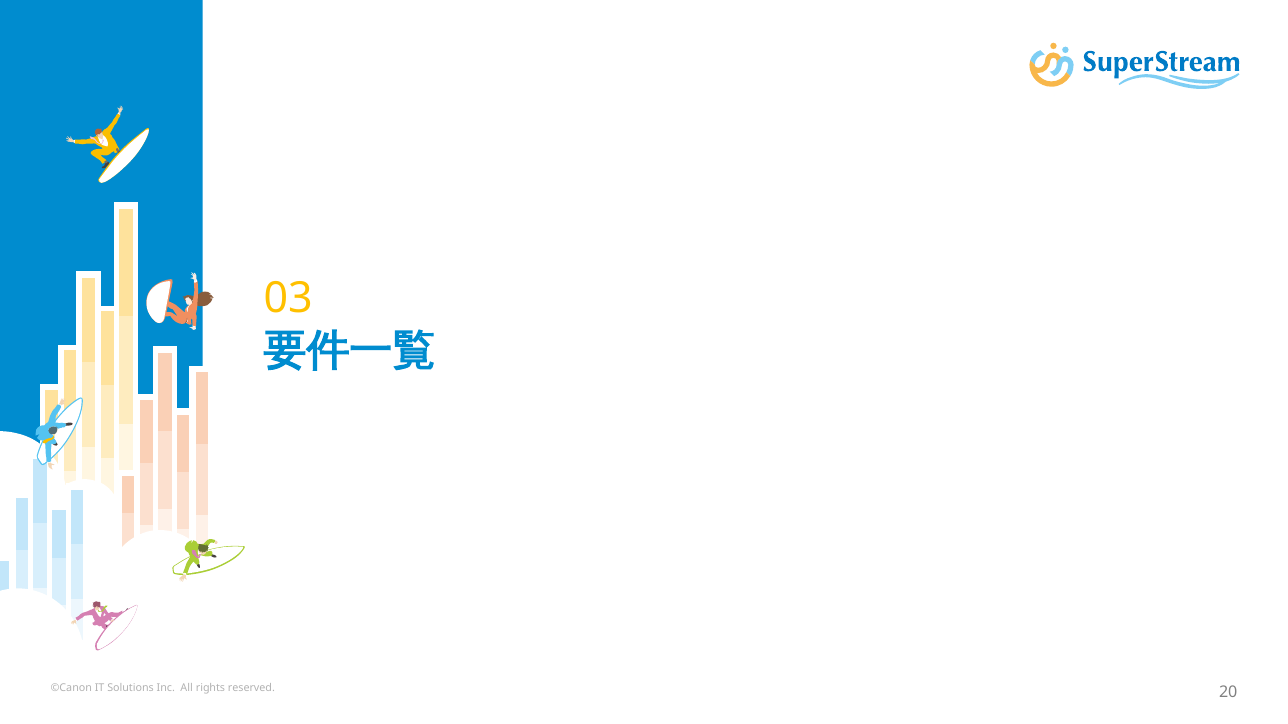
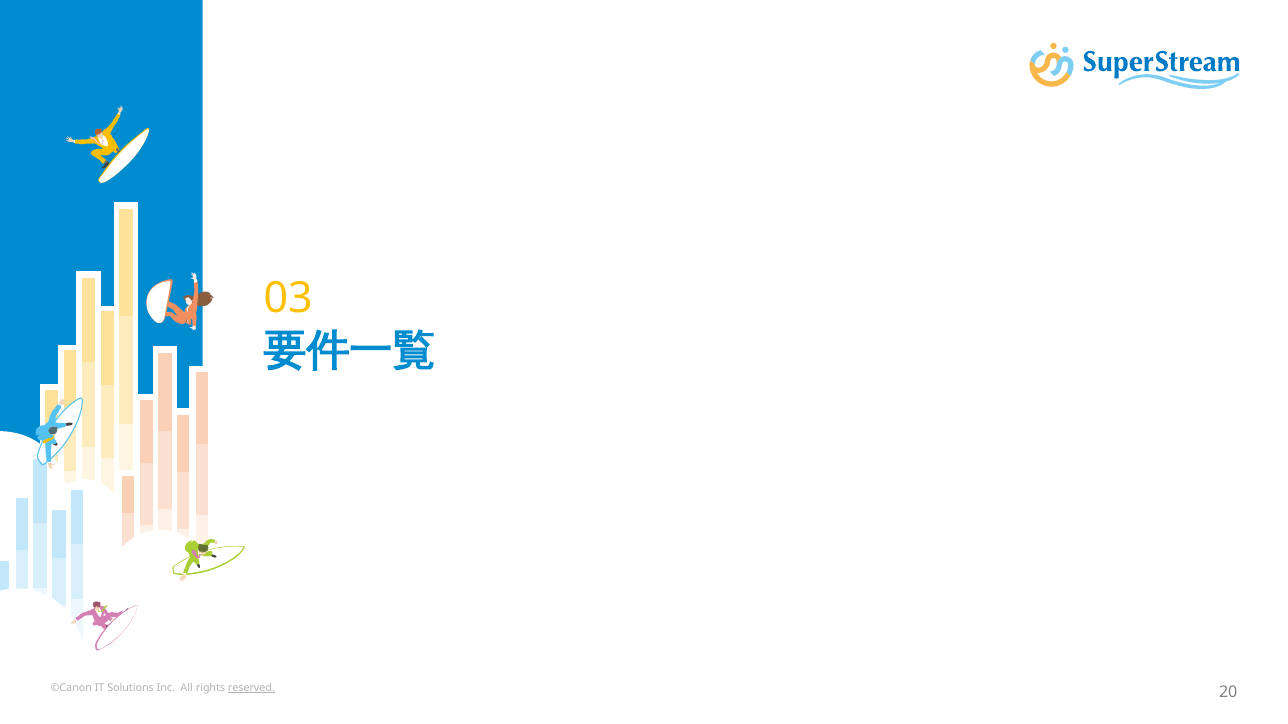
reserved underline: none -> present
